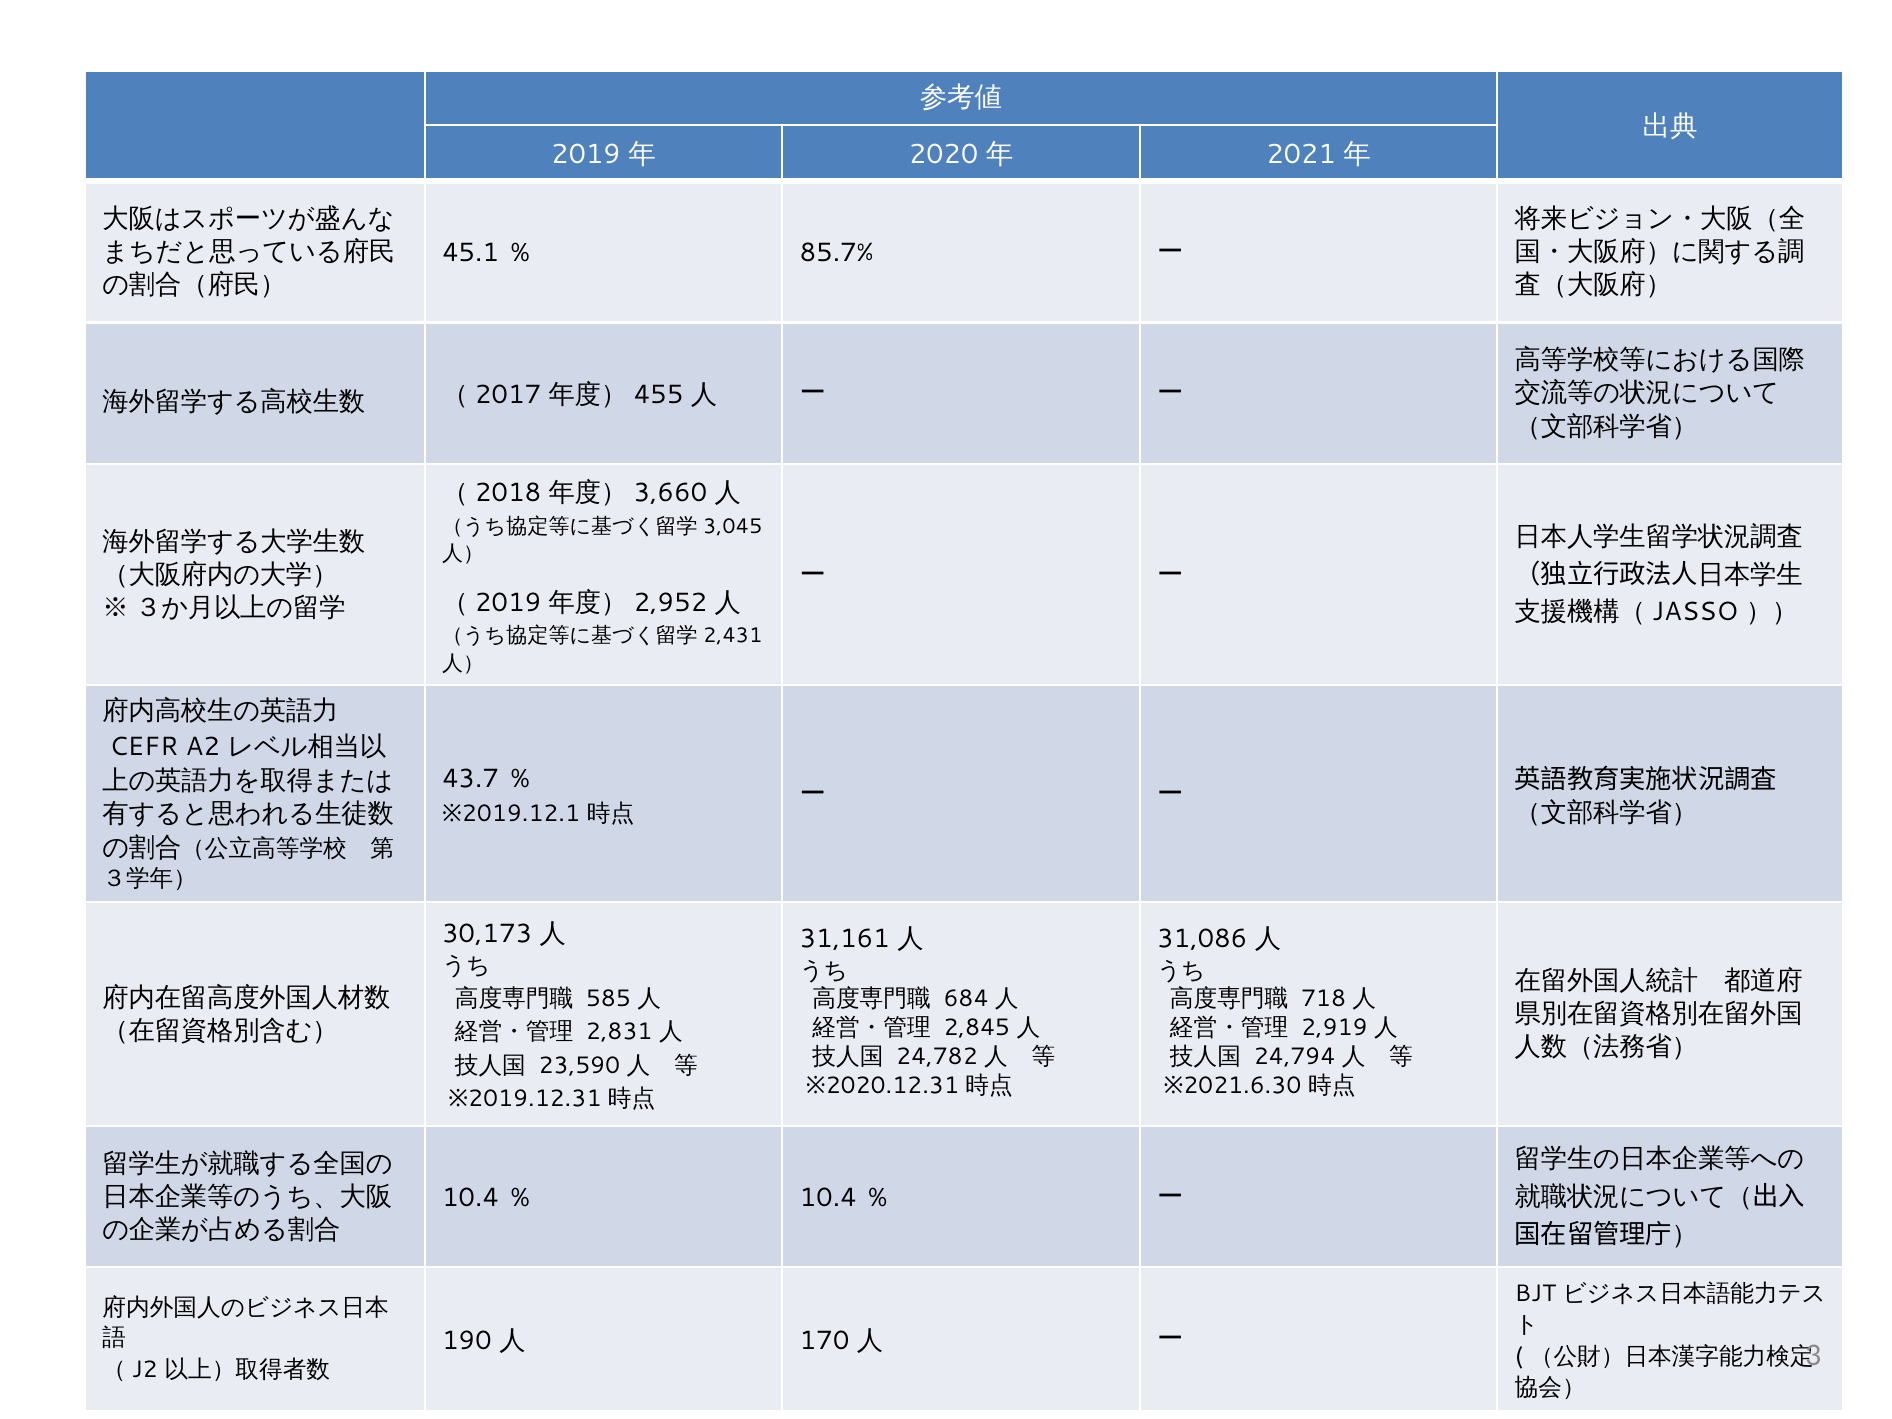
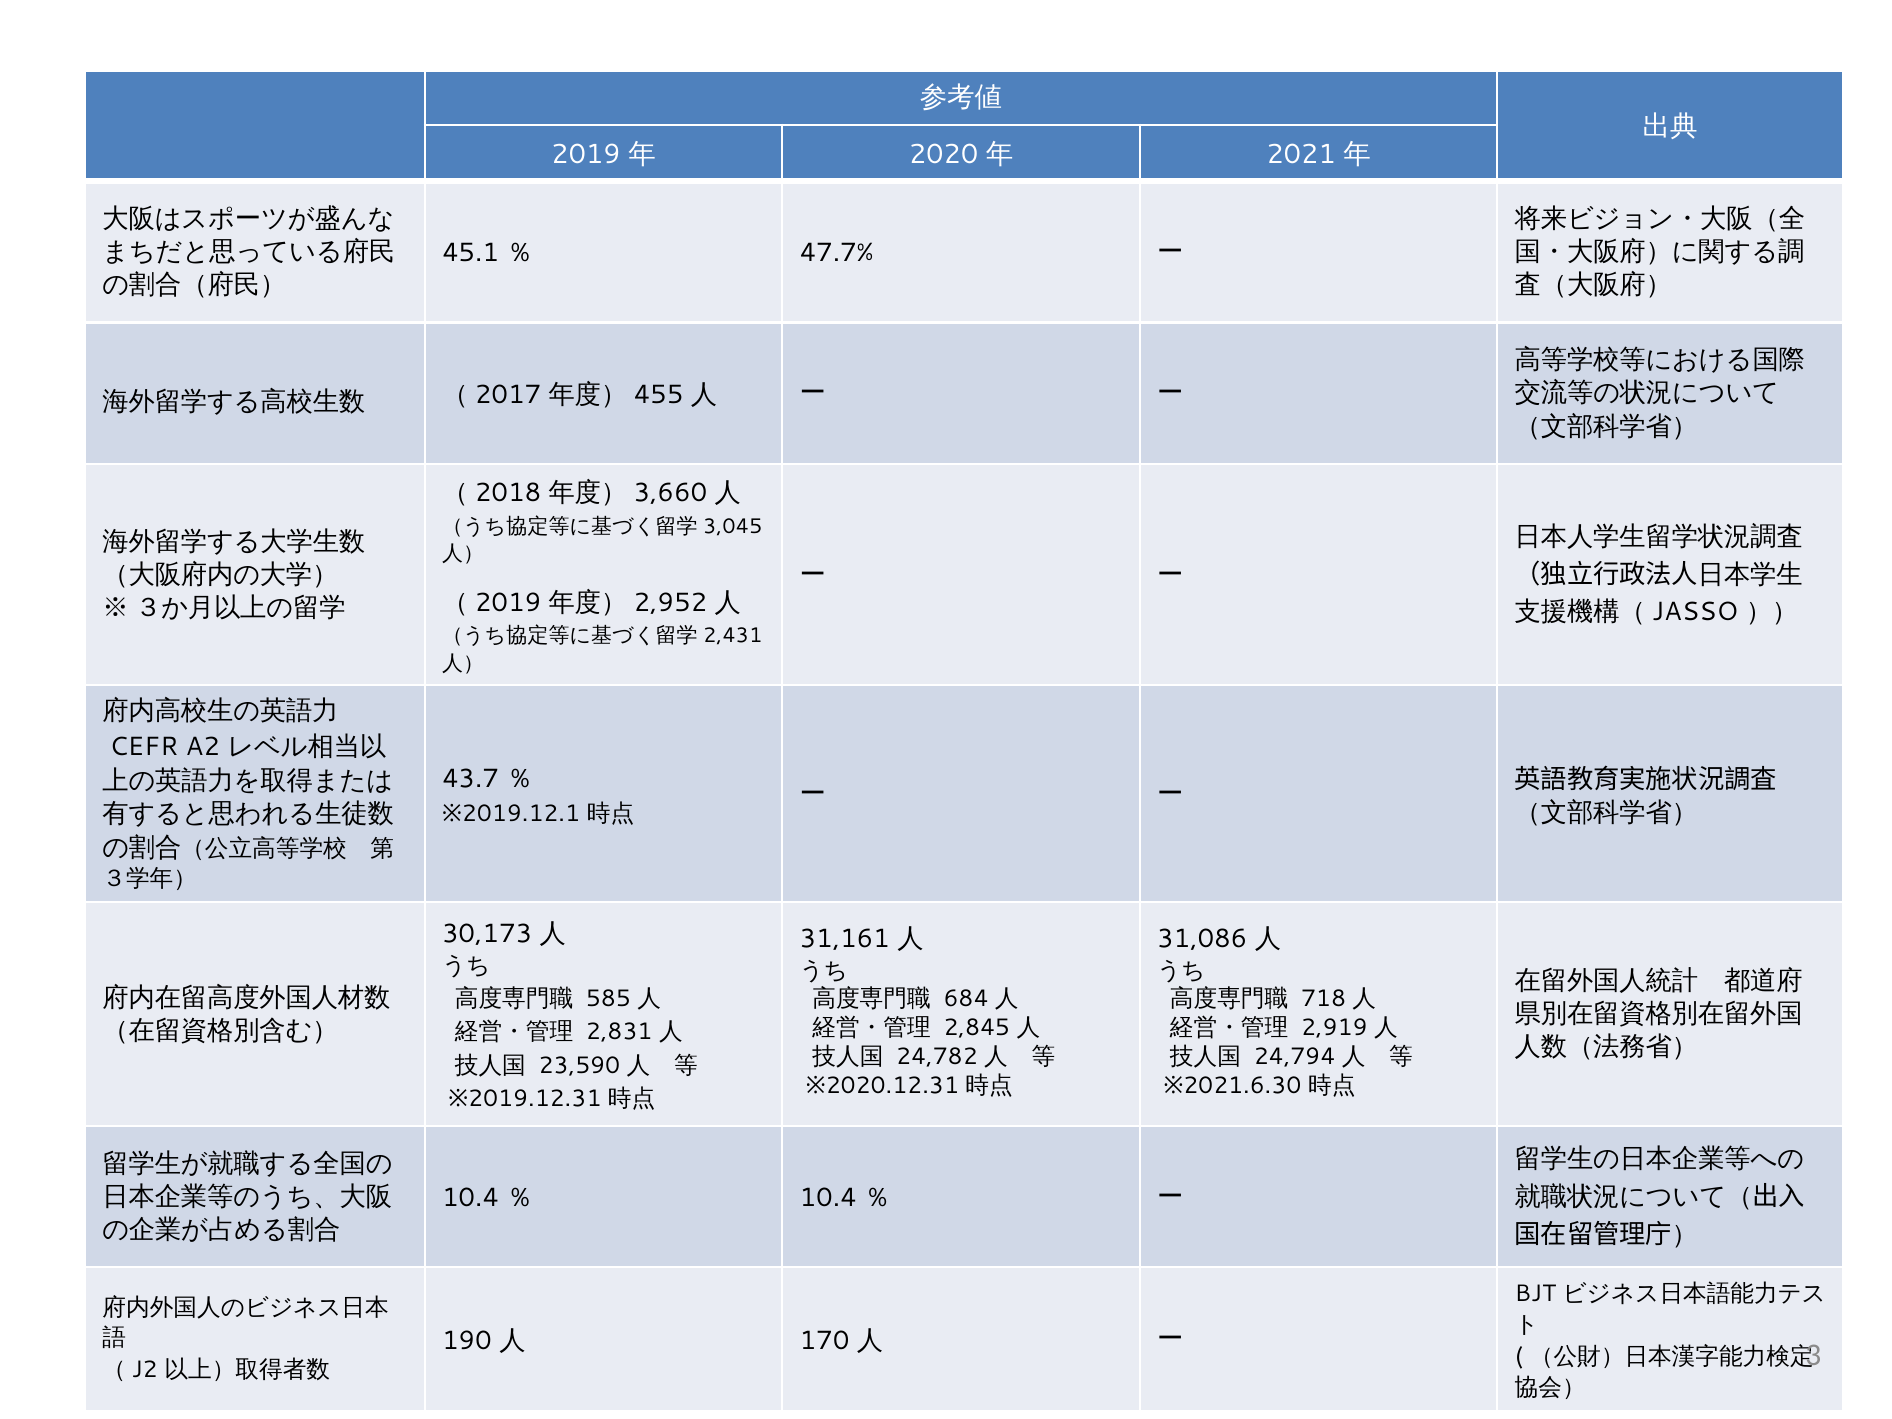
85.7%: 85.7% -> 47.7%
